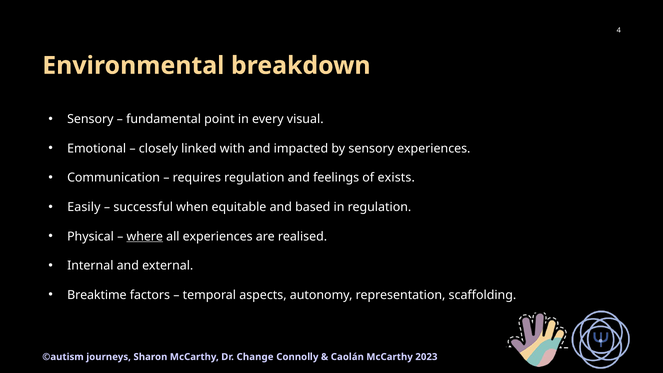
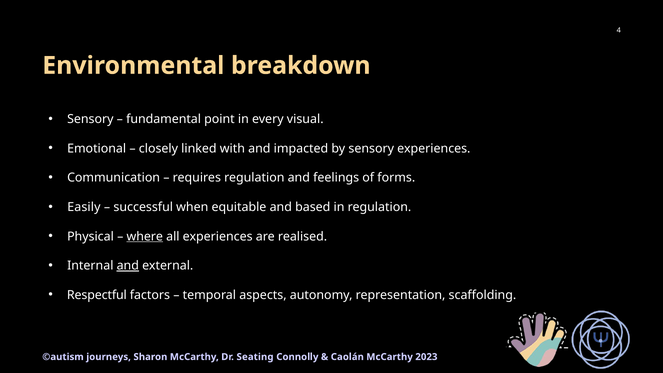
exists: exists -> forms
and at (128, 266) underline: none -> present
Breaktime: Breaktime -> Respectful
Change: Change -> Seating
